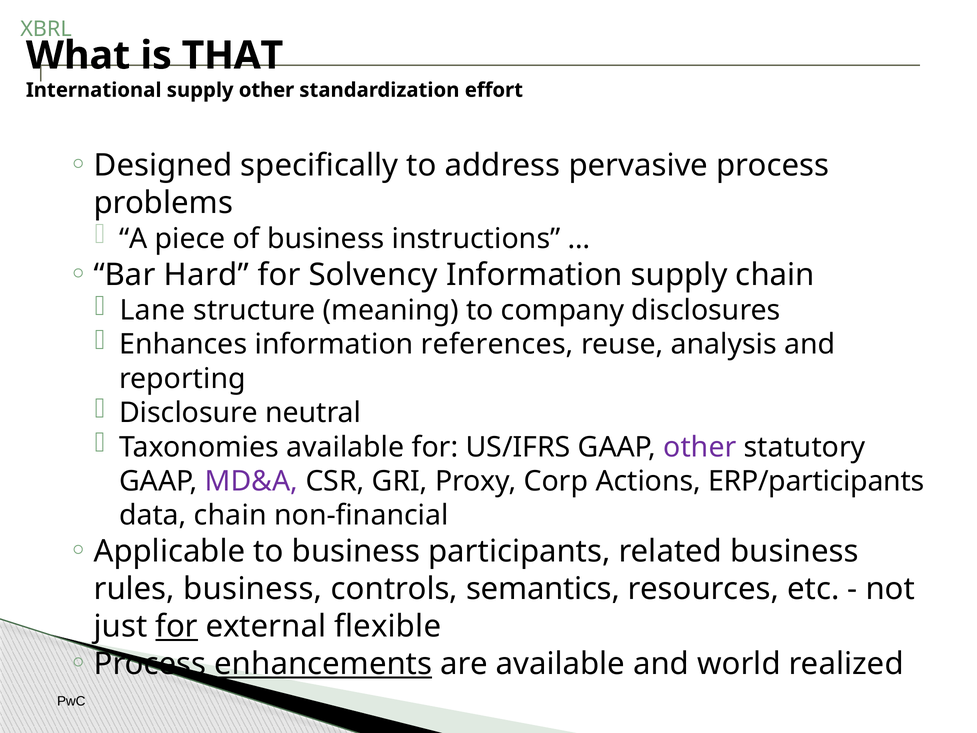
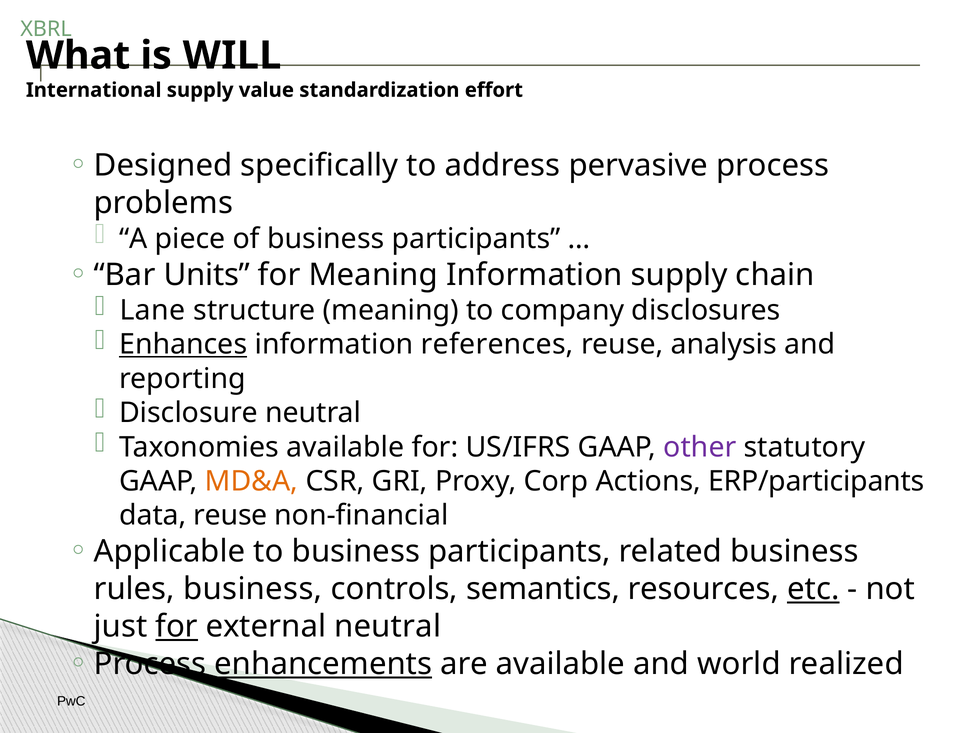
THAT: THAT -> WILL
supply other: other -> value
of business instructions: instructions -> participants
Hard: Hard -> Units
for Solvency: Solvency -> Meaning
Enhances underline: none -> present
MD&A colour: purple -> orange
data chain: chain -> reuse
etc underline: none -> present
external flexible: flexible -> neutral
